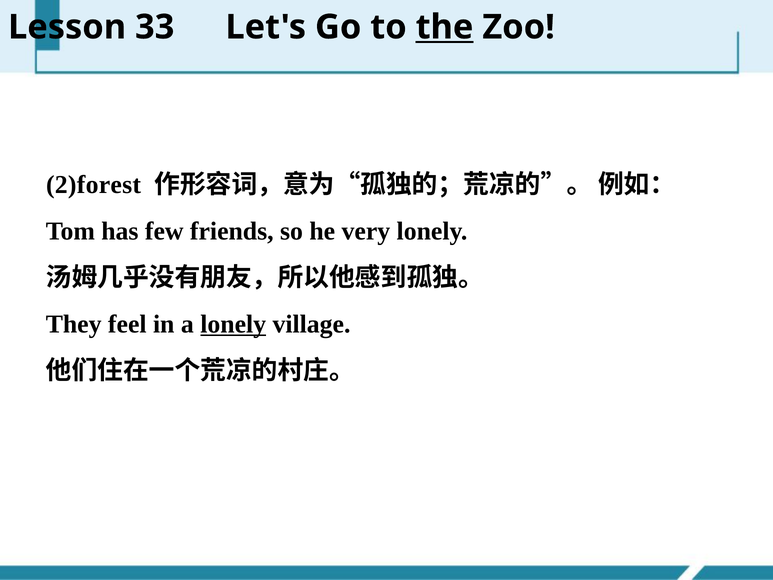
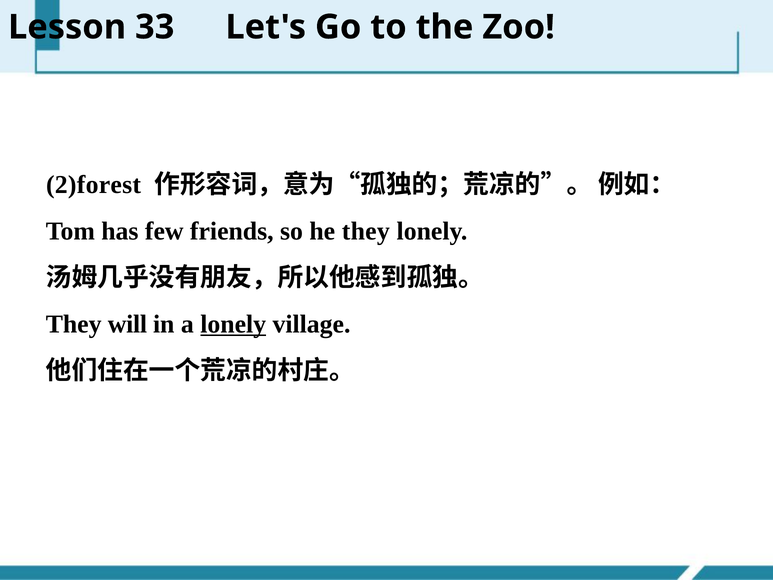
the underline: present -> none
he very: very -> they
feel: feel -> will
